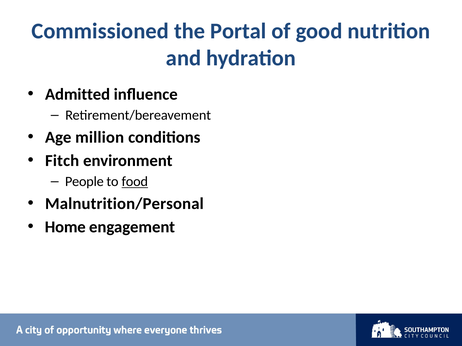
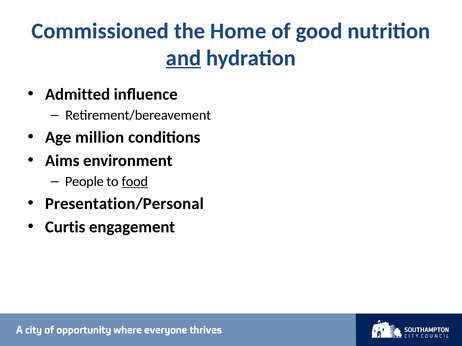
Portal: Portal -> Home
and underline: none -> present
Fitch: Fitch -> Aims
Malnutrition/Personal: Malnutrition/Personal -> Presentation/Personal
Home: Home -> Curtis
